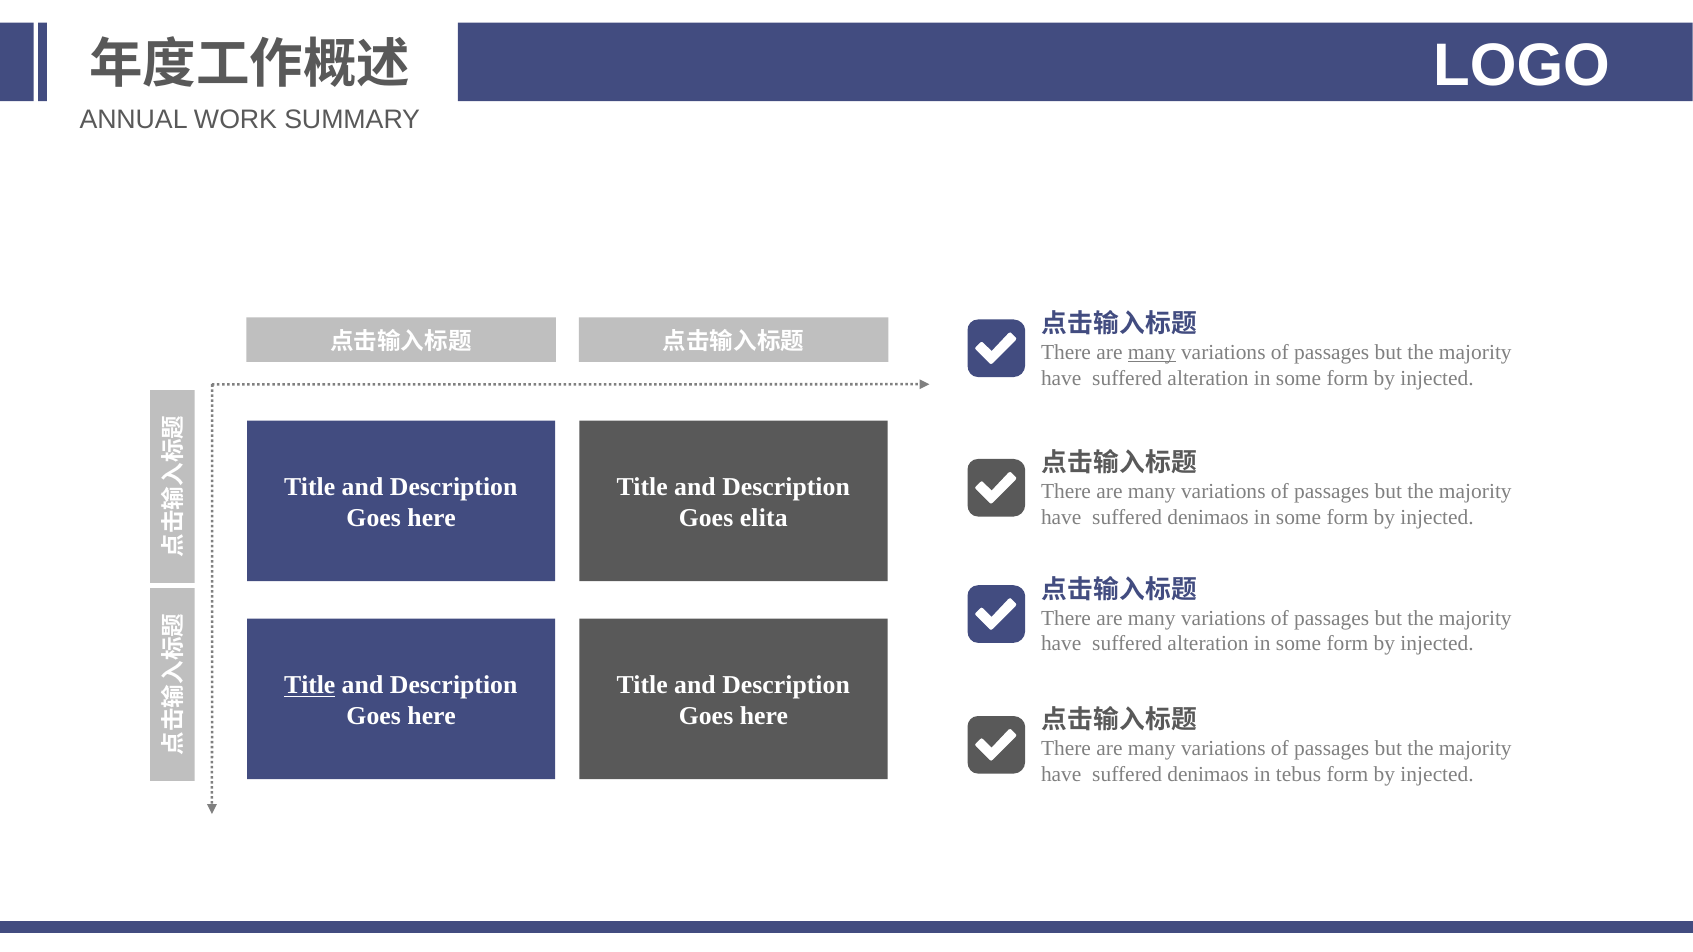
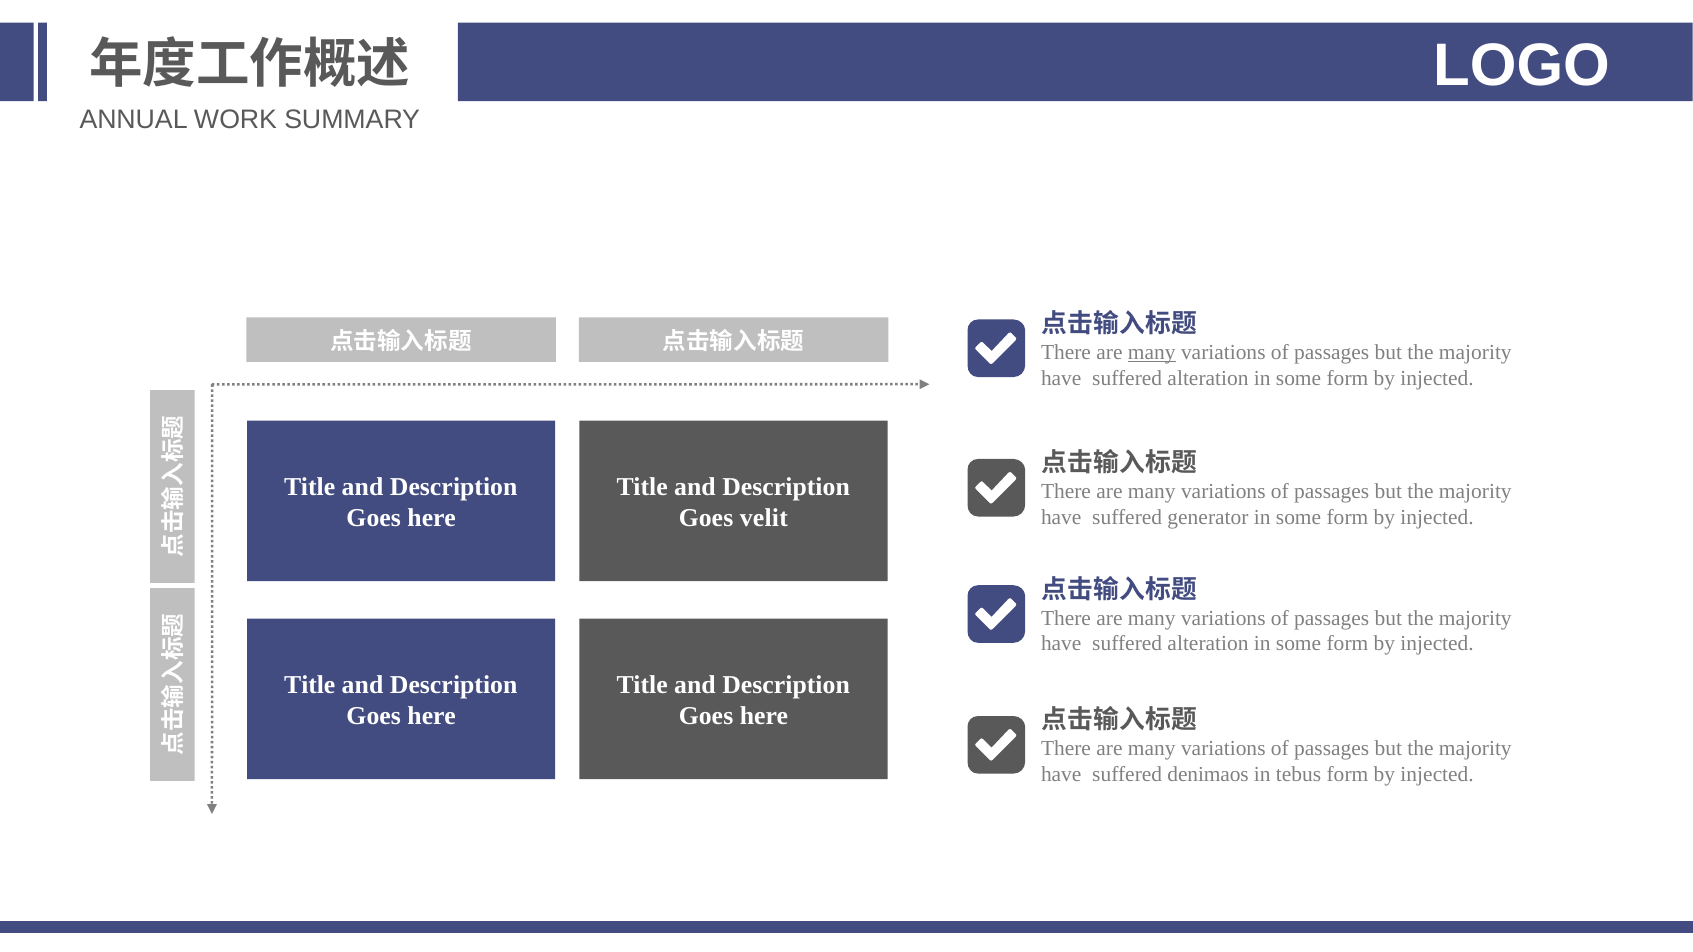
elita: elita -> velit
denimaos at (1208, 518): denimaos -> generator
Title at (310, 685) underline: present -> none
